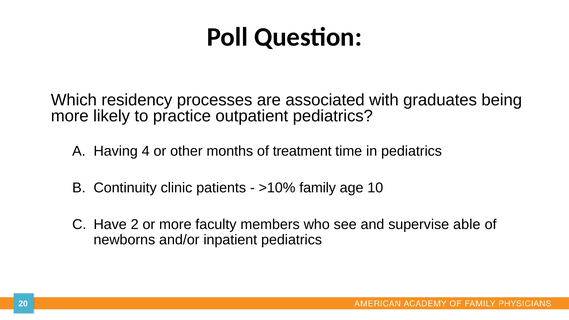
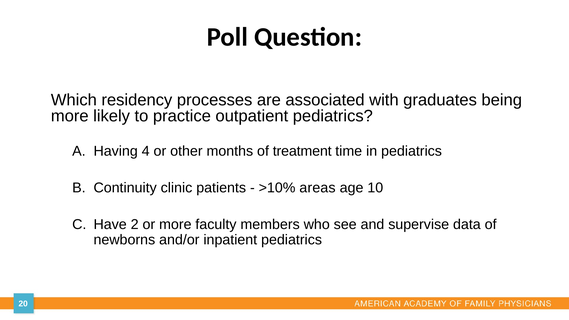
family: family -> areas
able: able -> data
